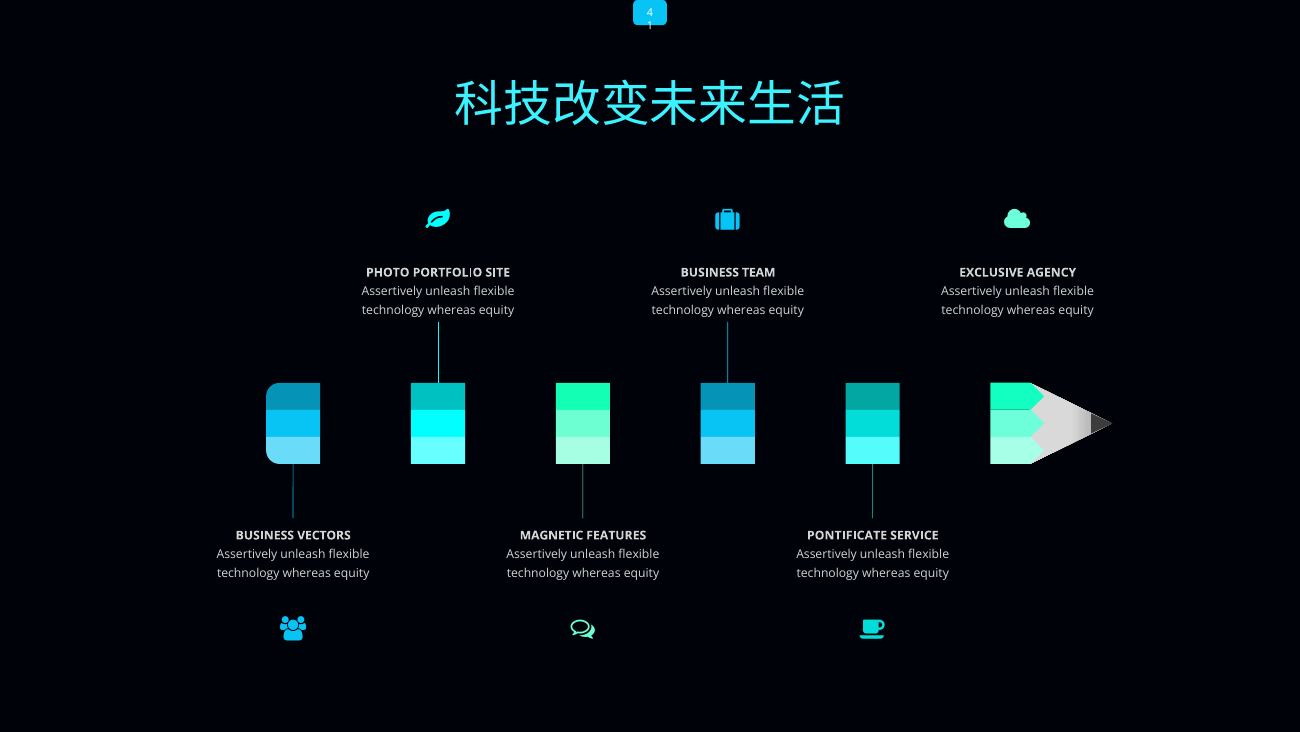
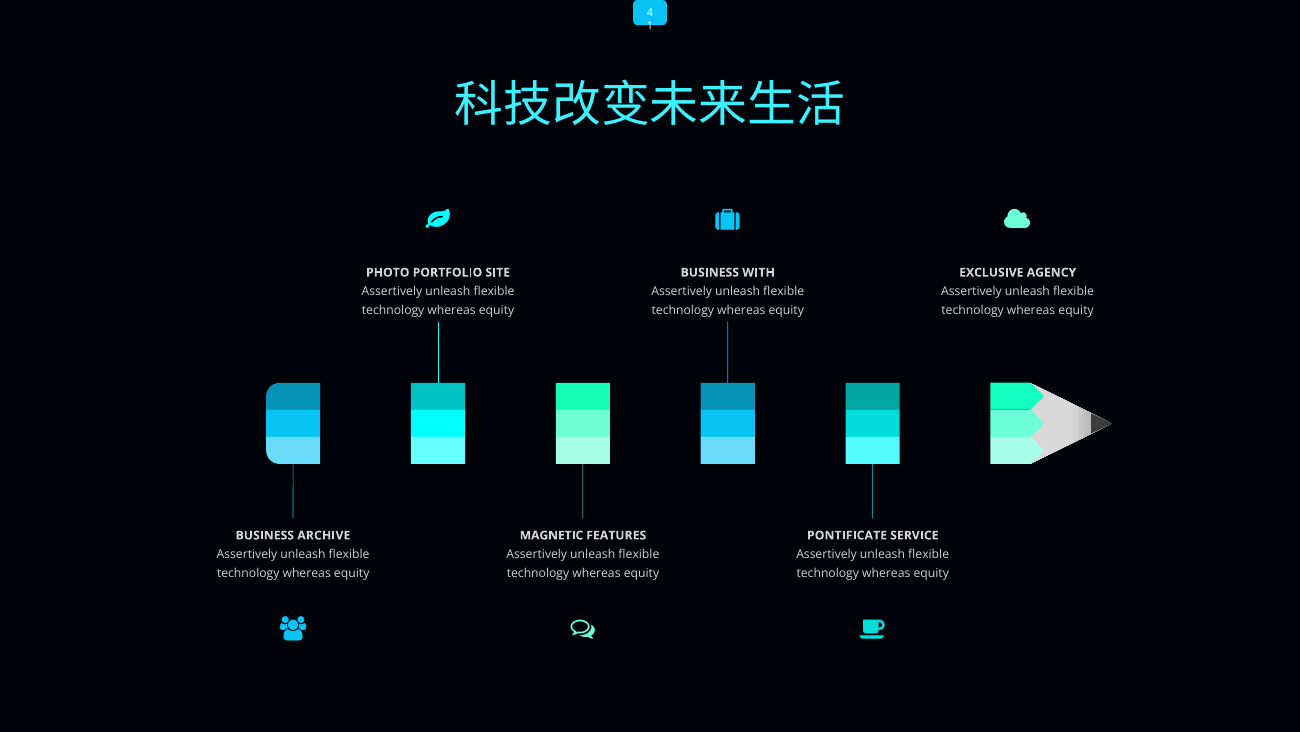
TEAM: TEAM -> WITH
VECTORS: VECTORS -> ARCHIVE
